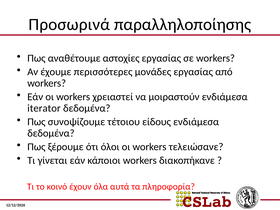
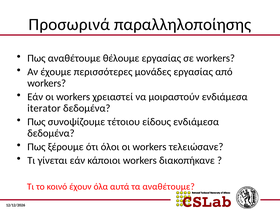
αστοχίες: αστοχίες -> θέλουμε
τα πληροφορία: πληροφορία -> αναθέτουμε
